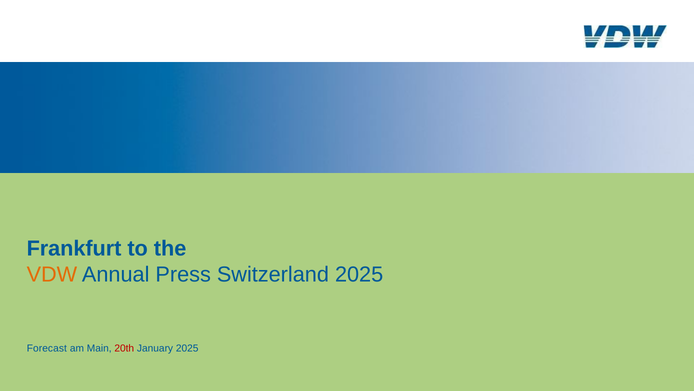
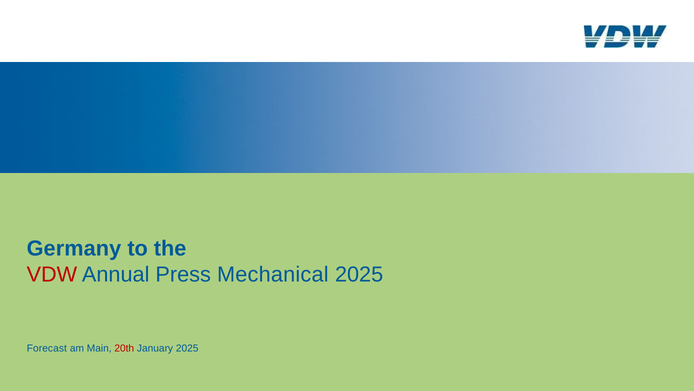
Frankfurt: Frankfurt -> Germany
VDW colour: orange -> red
Switzerland: Switzerland -> Mechanical
